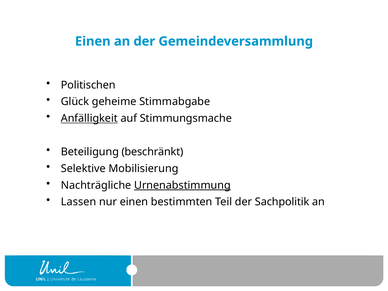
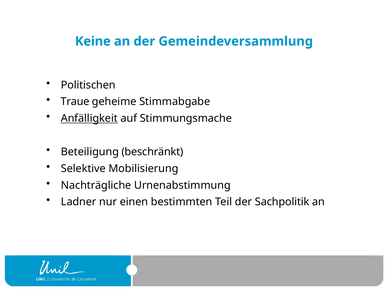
Einen at (93, 41): Einen -> Keine
Glück: Glück -> Traue
Urnenabstimmung underline: present -> none
Lassen: Lassen -> Ladner
